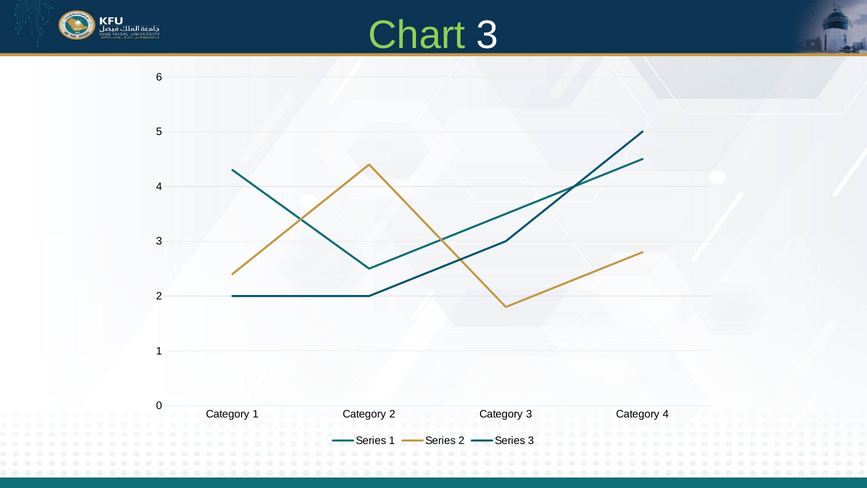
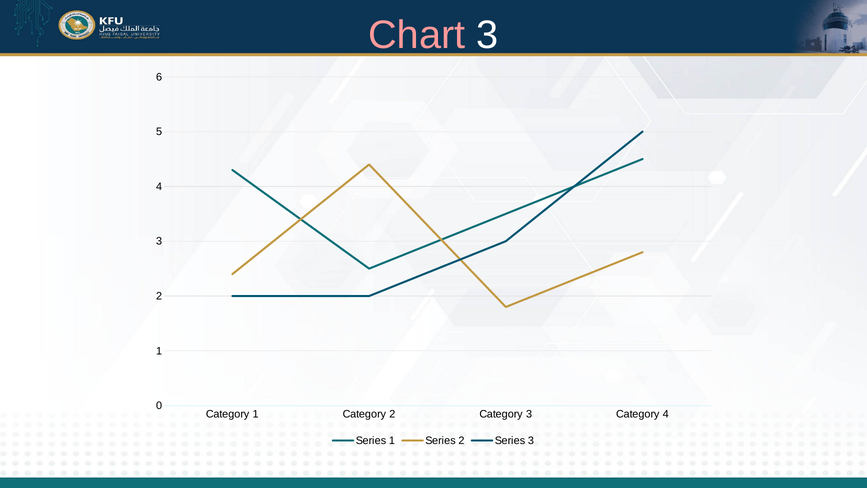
Chart colour: light green -> pink
